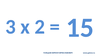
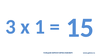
2: 2 -> 1
